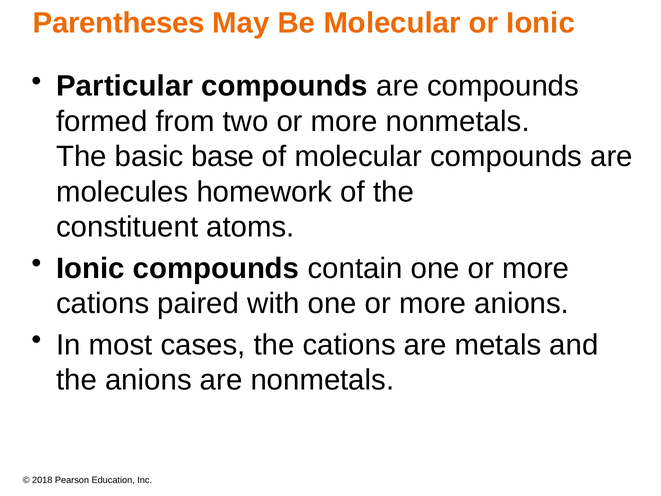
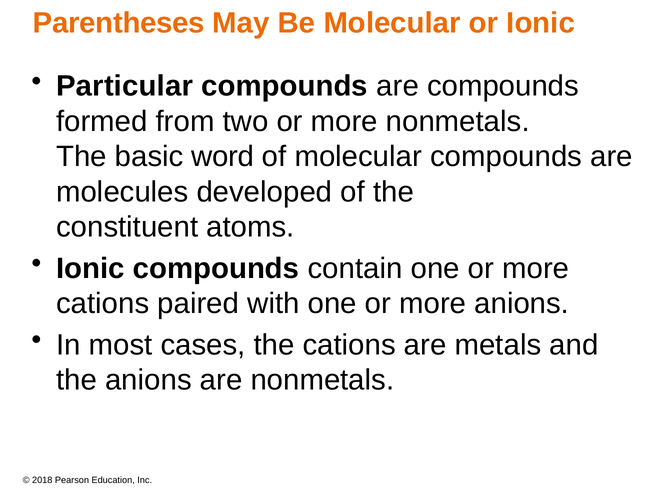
base: base -> word
homework: homework -> developed
